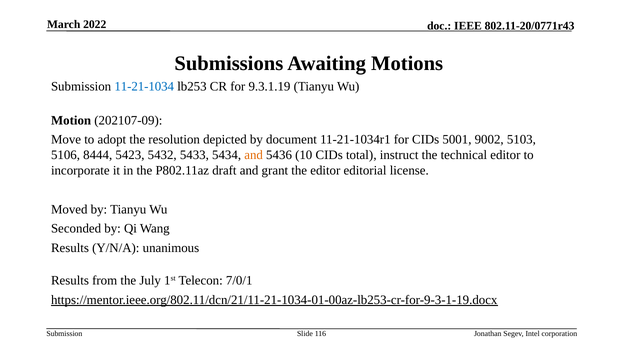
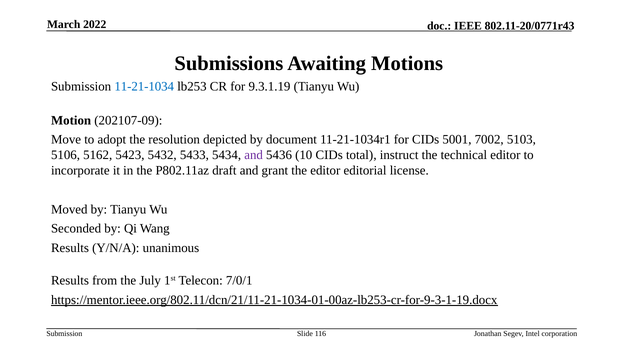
9002: 9002 -> 7002
8444: 8444 -> 5162
and at (254, 155) colour: orange -> purple
